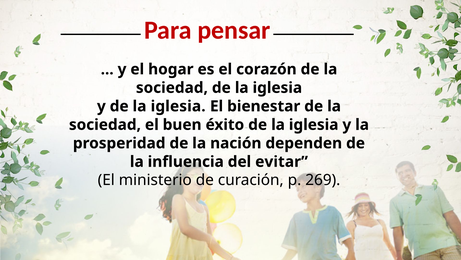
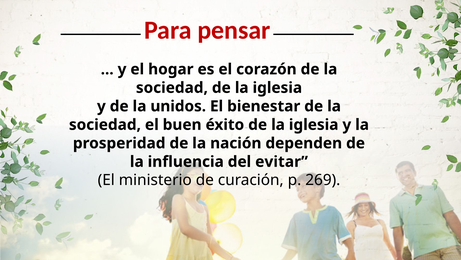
y de la iglesia: iglesia -> unidos
